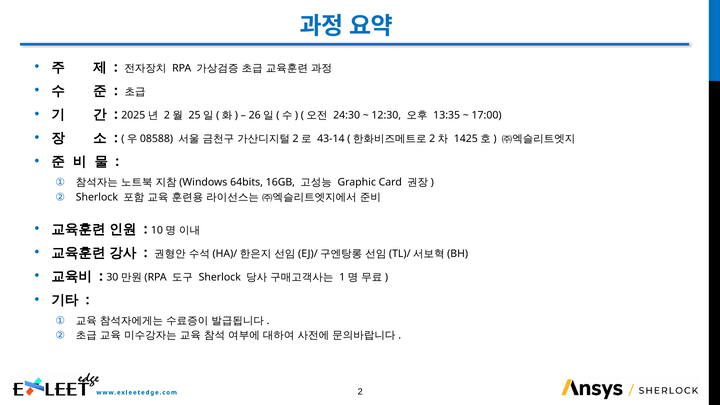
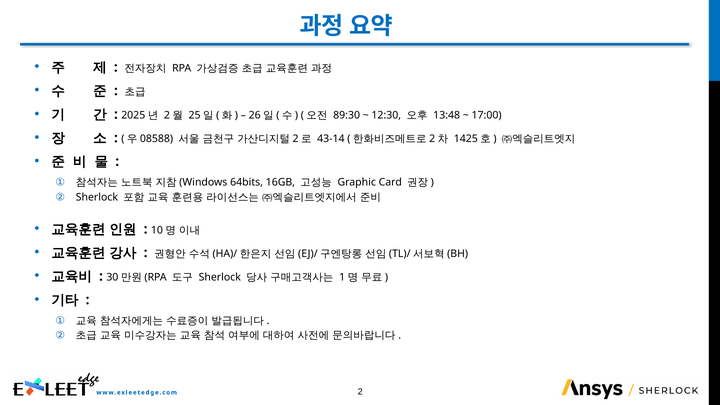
24:30: 24:30 -> 89:30
13:35: 13:35 -> 13:48
